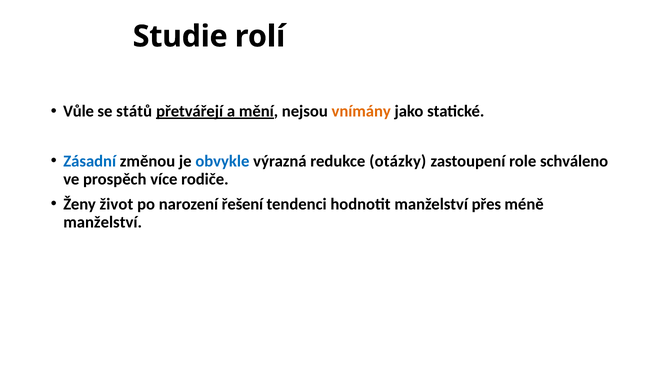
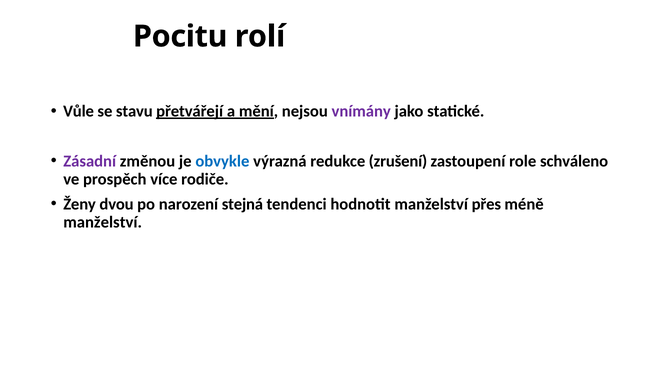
Studie: Studie -> Pocitu
států: států -> stavu
vnímány colour: orange -> purple
Zásadní colour: blue -> purple
otázky: otázky -> zrušení
život: život -> dvou
řešení: řešení -> stejná
